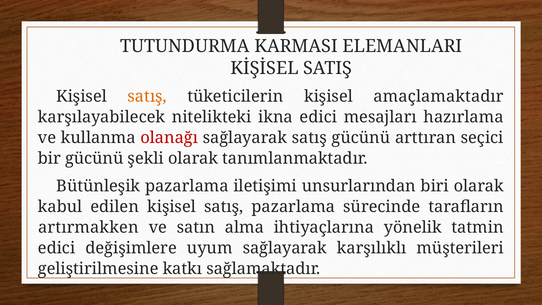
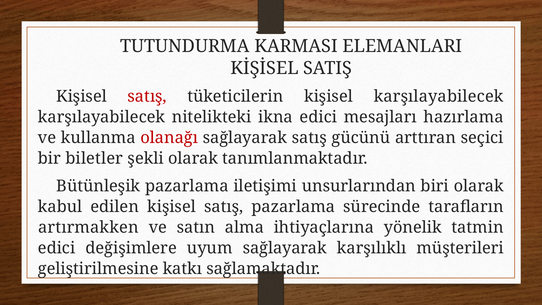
satış at (147, 97) colour: orange -> red
kişisel amaçlamaktadır: amaçlamaktadır -> karşılayabilecek
bir gücünü: gücünü -> biletler
